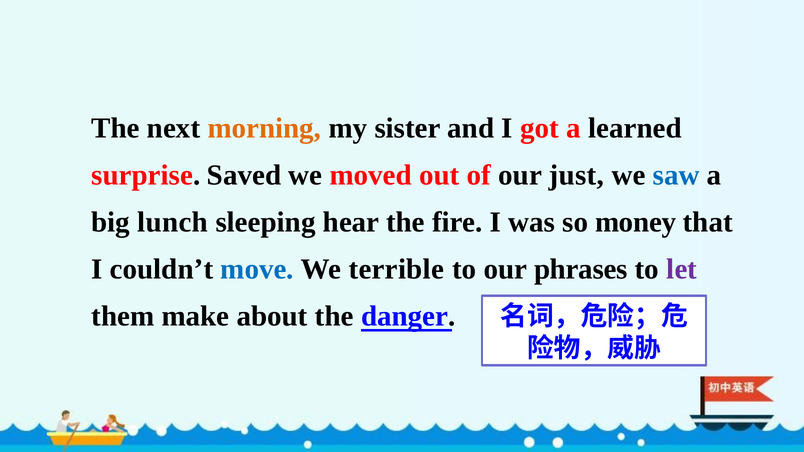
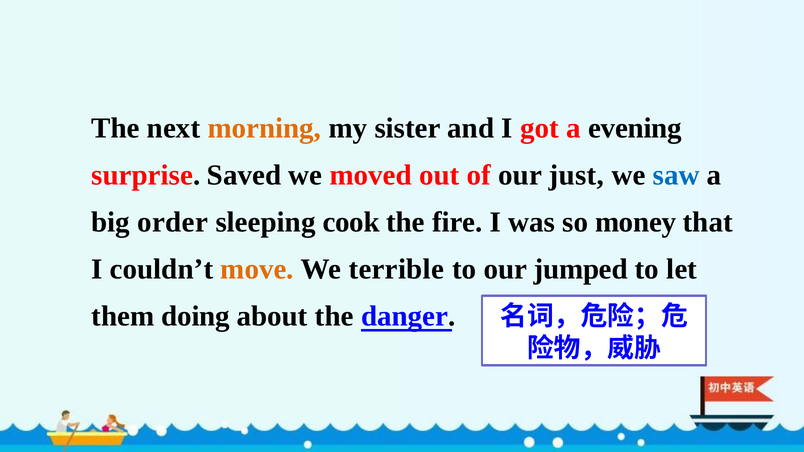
learned: learned -> evening
lunch: lunch -> order
hear: hear -> cook
move colour: blue -> orange
phrases: phrases -> jumped
let colour: purple -> black
make: make -> doing
